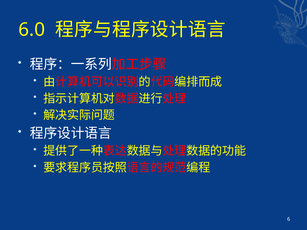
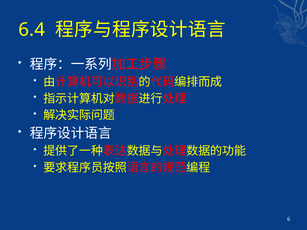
6.0: 6.0 -> 6.4
